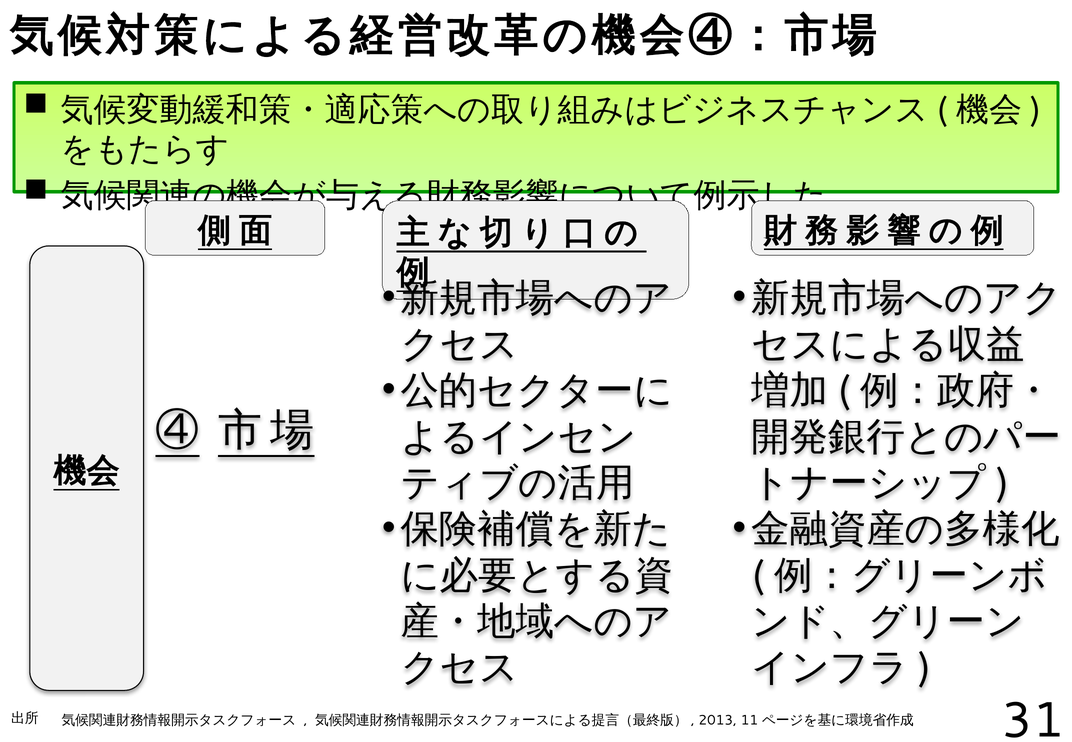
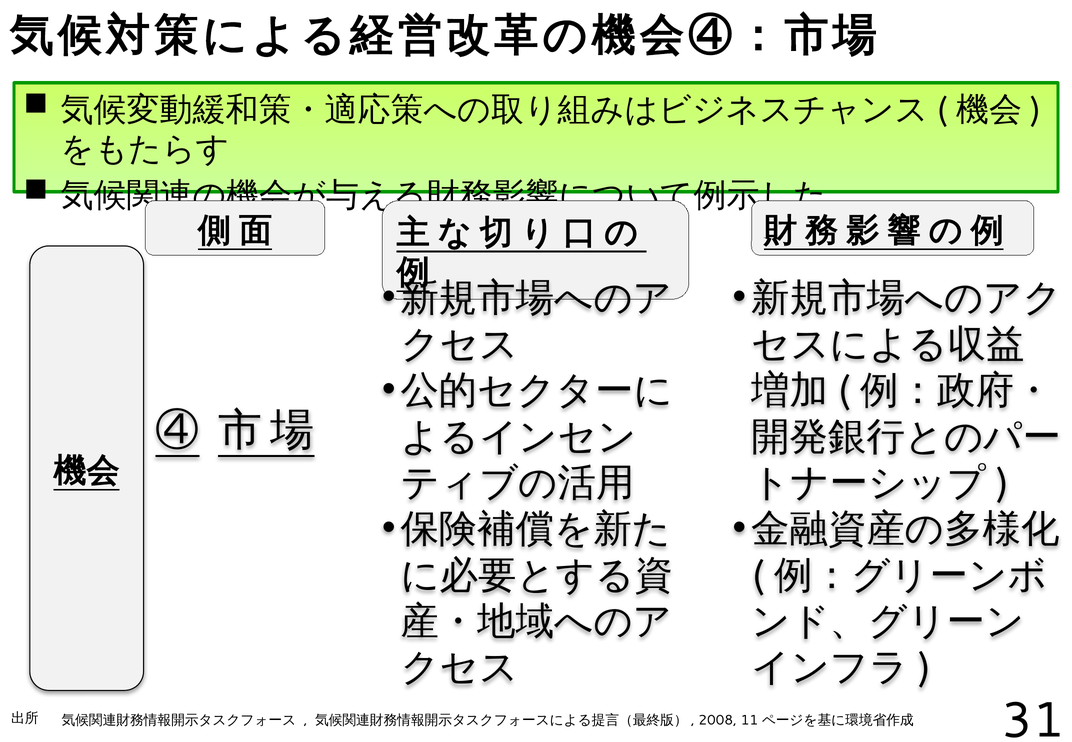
2013: 2013 -> 2008
